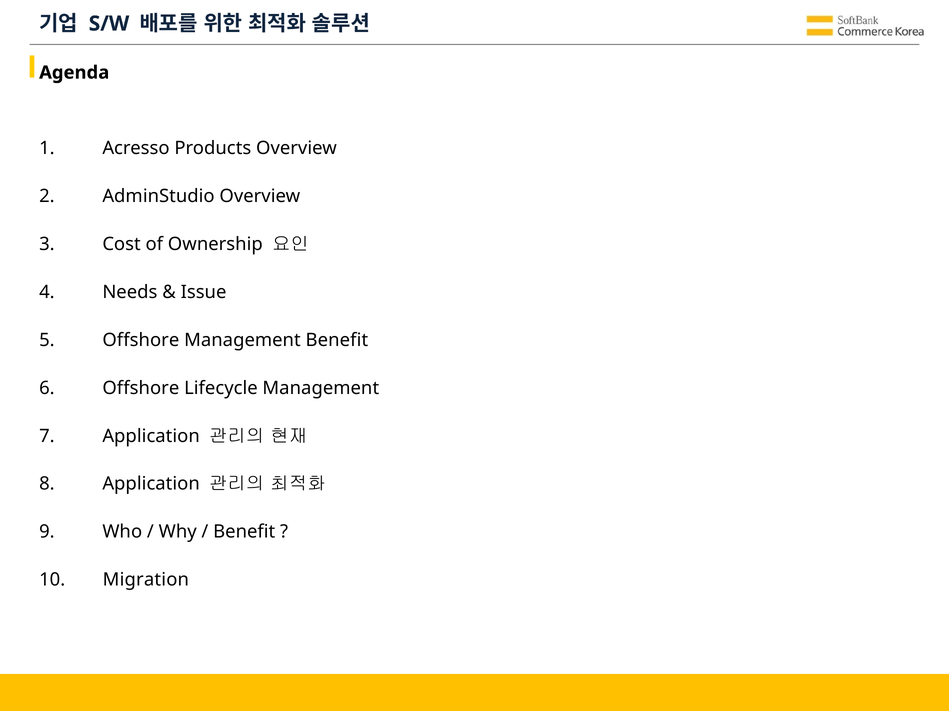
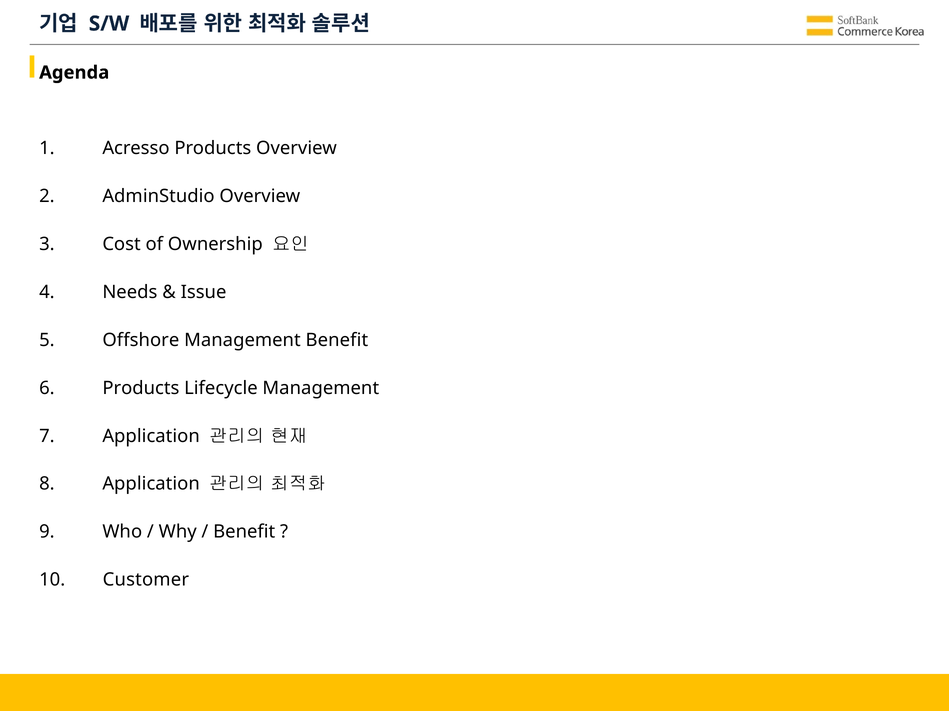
Offshore at (141, 388): Offshore -> Products
Migration: Migration -> Customer
